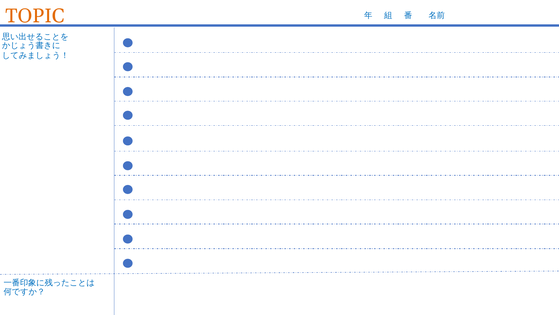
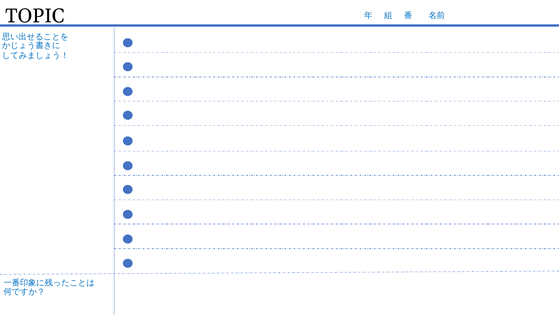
TOPIC colour: orange -> black
